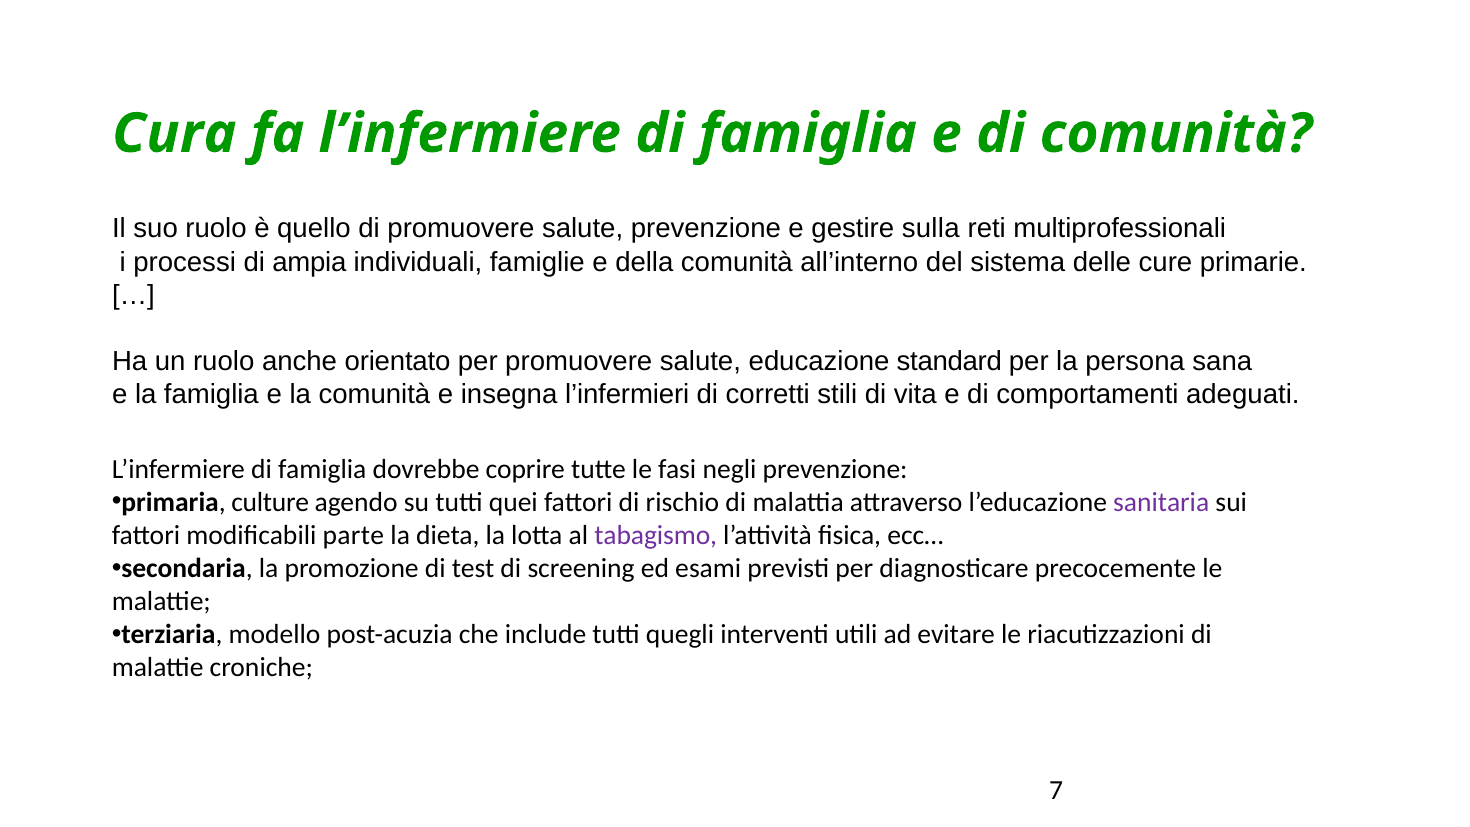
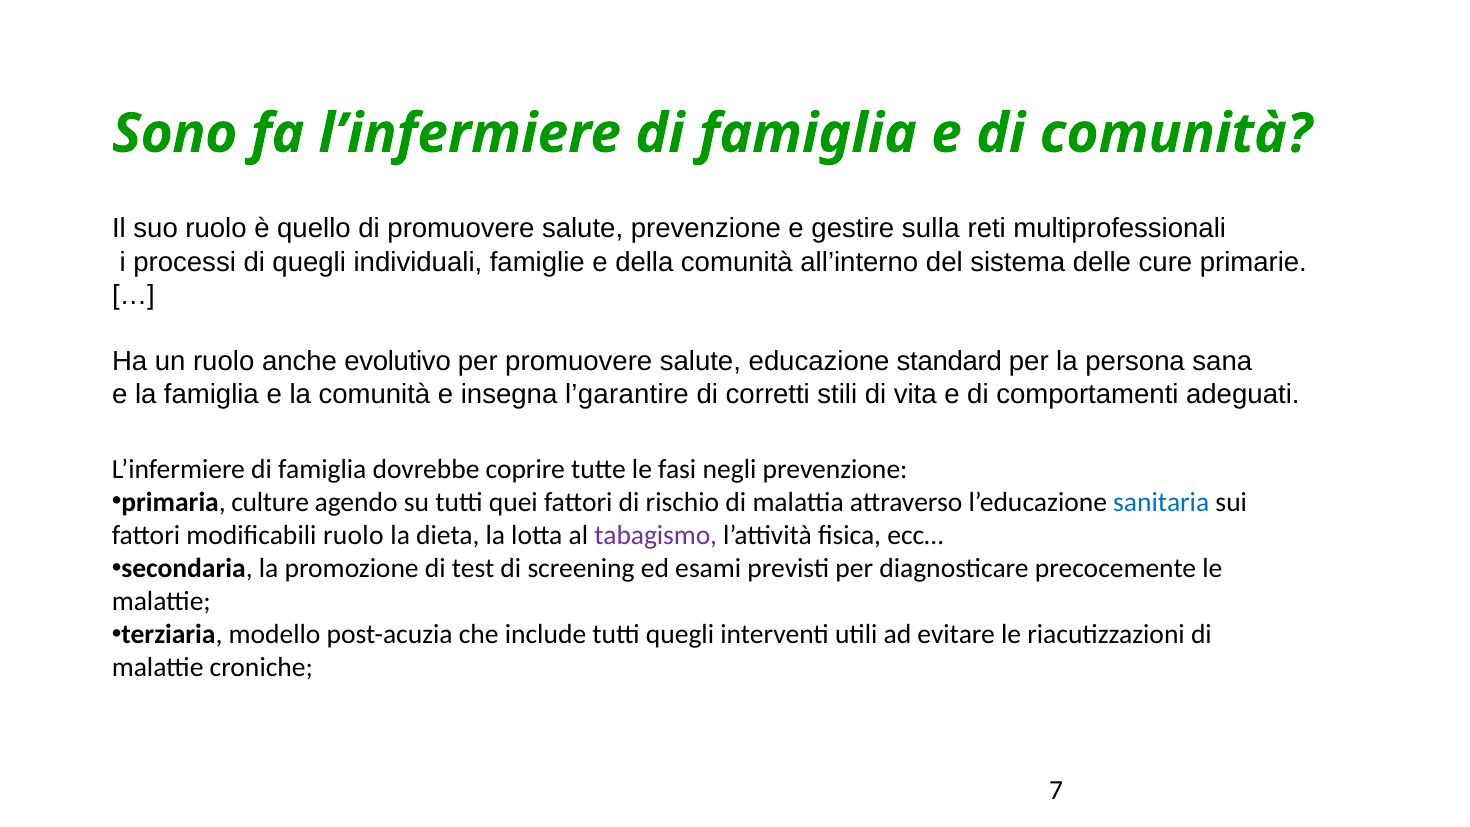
Cura: Cura -> Sono
di ampia: ampia -> quegli
orientato: orientato -> evolutivo
l’infermieri: l’infermieri -> l’garantire
sanitaria colour: purple -> blue
modificabili parte: parte -> ruolo
